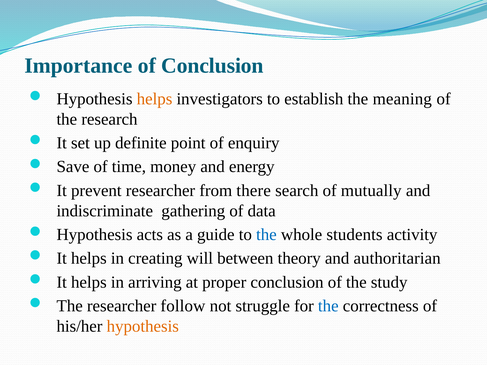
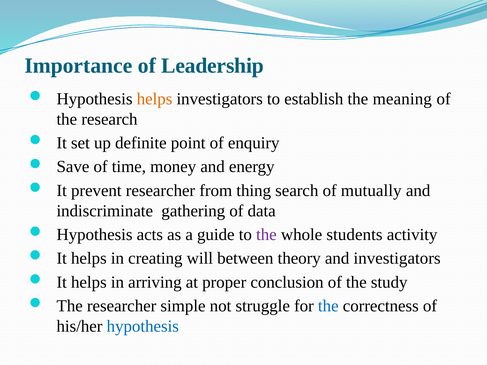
of Conclusion: Conclusion -> Leadership
there: there -> thing
the at (266, 235) colour: blue -> purple
and authoritarian: authoritarian -> investigators
follow: follow -> simple
hypothesis at (143, 326) colour: orange -> blue
